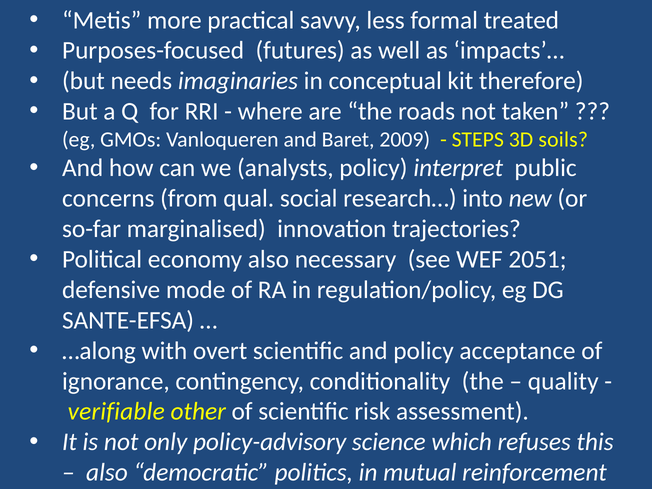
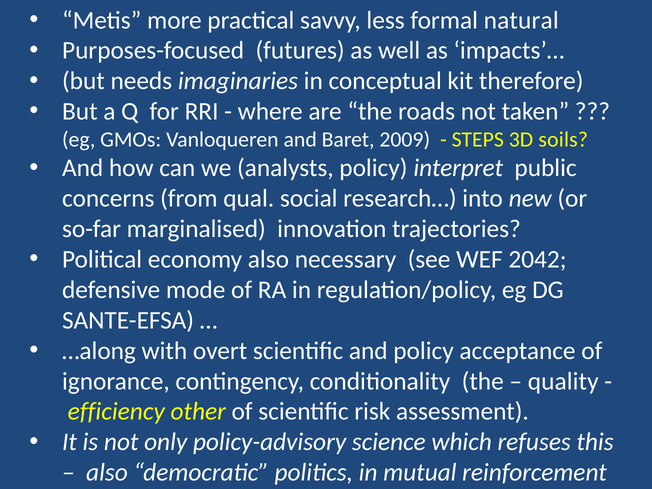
treated: treated -> natural
2051: 2051 -> 2042
verifiable: verifiable -> efficiency
